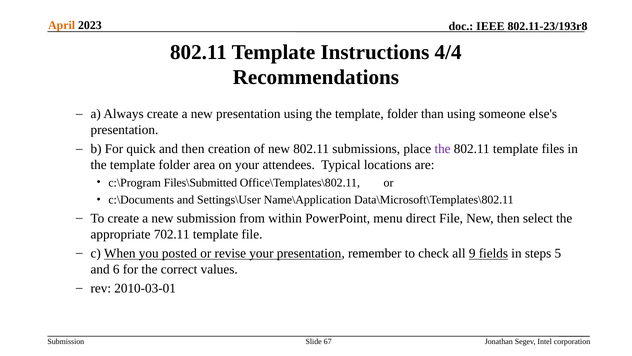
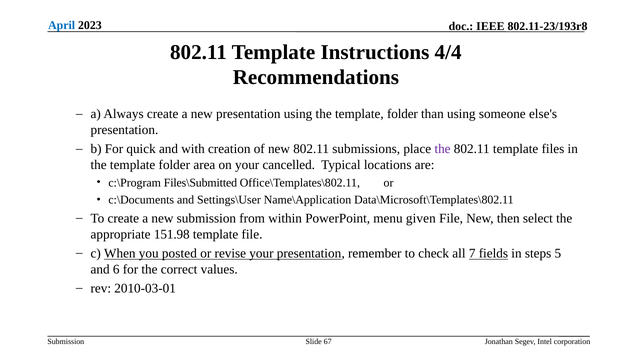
April colour: orange -> blue
and then: then -> with
attendees: attendees -> cancelled
direct: direct -> given
702.11: 702.11 -> 151.98
9: 9 -> 7
